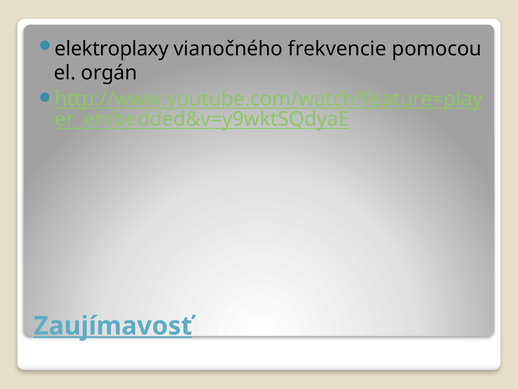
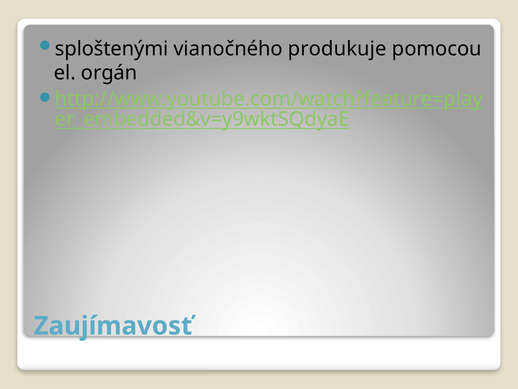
elektroplaxy: elektroplaxy -> sploštenými
frekvencie: frekvencie -> produkuje
Zaujímavosť underline: present -> none
